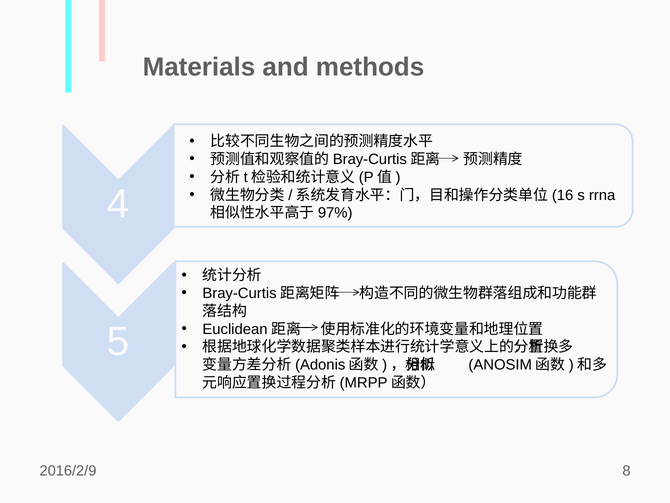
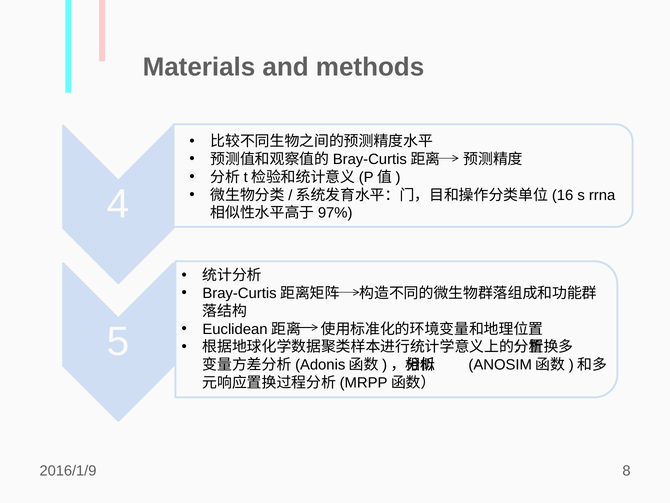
2016/2/9: 2016/2/9 -> 2016/1/9
